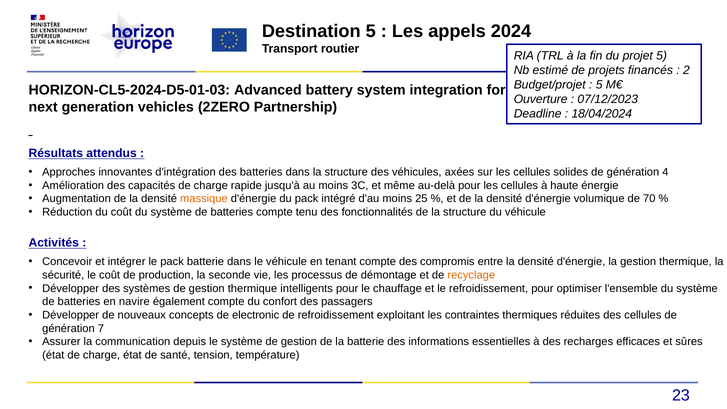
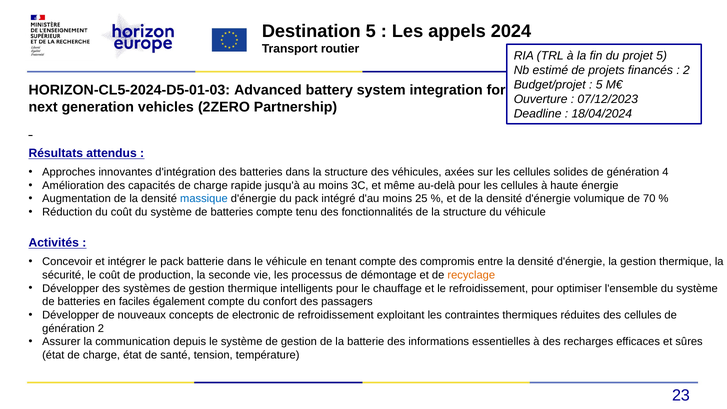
massique colour: orange -> blue
navire: navire -> faciles
génération 7: 7 -> 2
